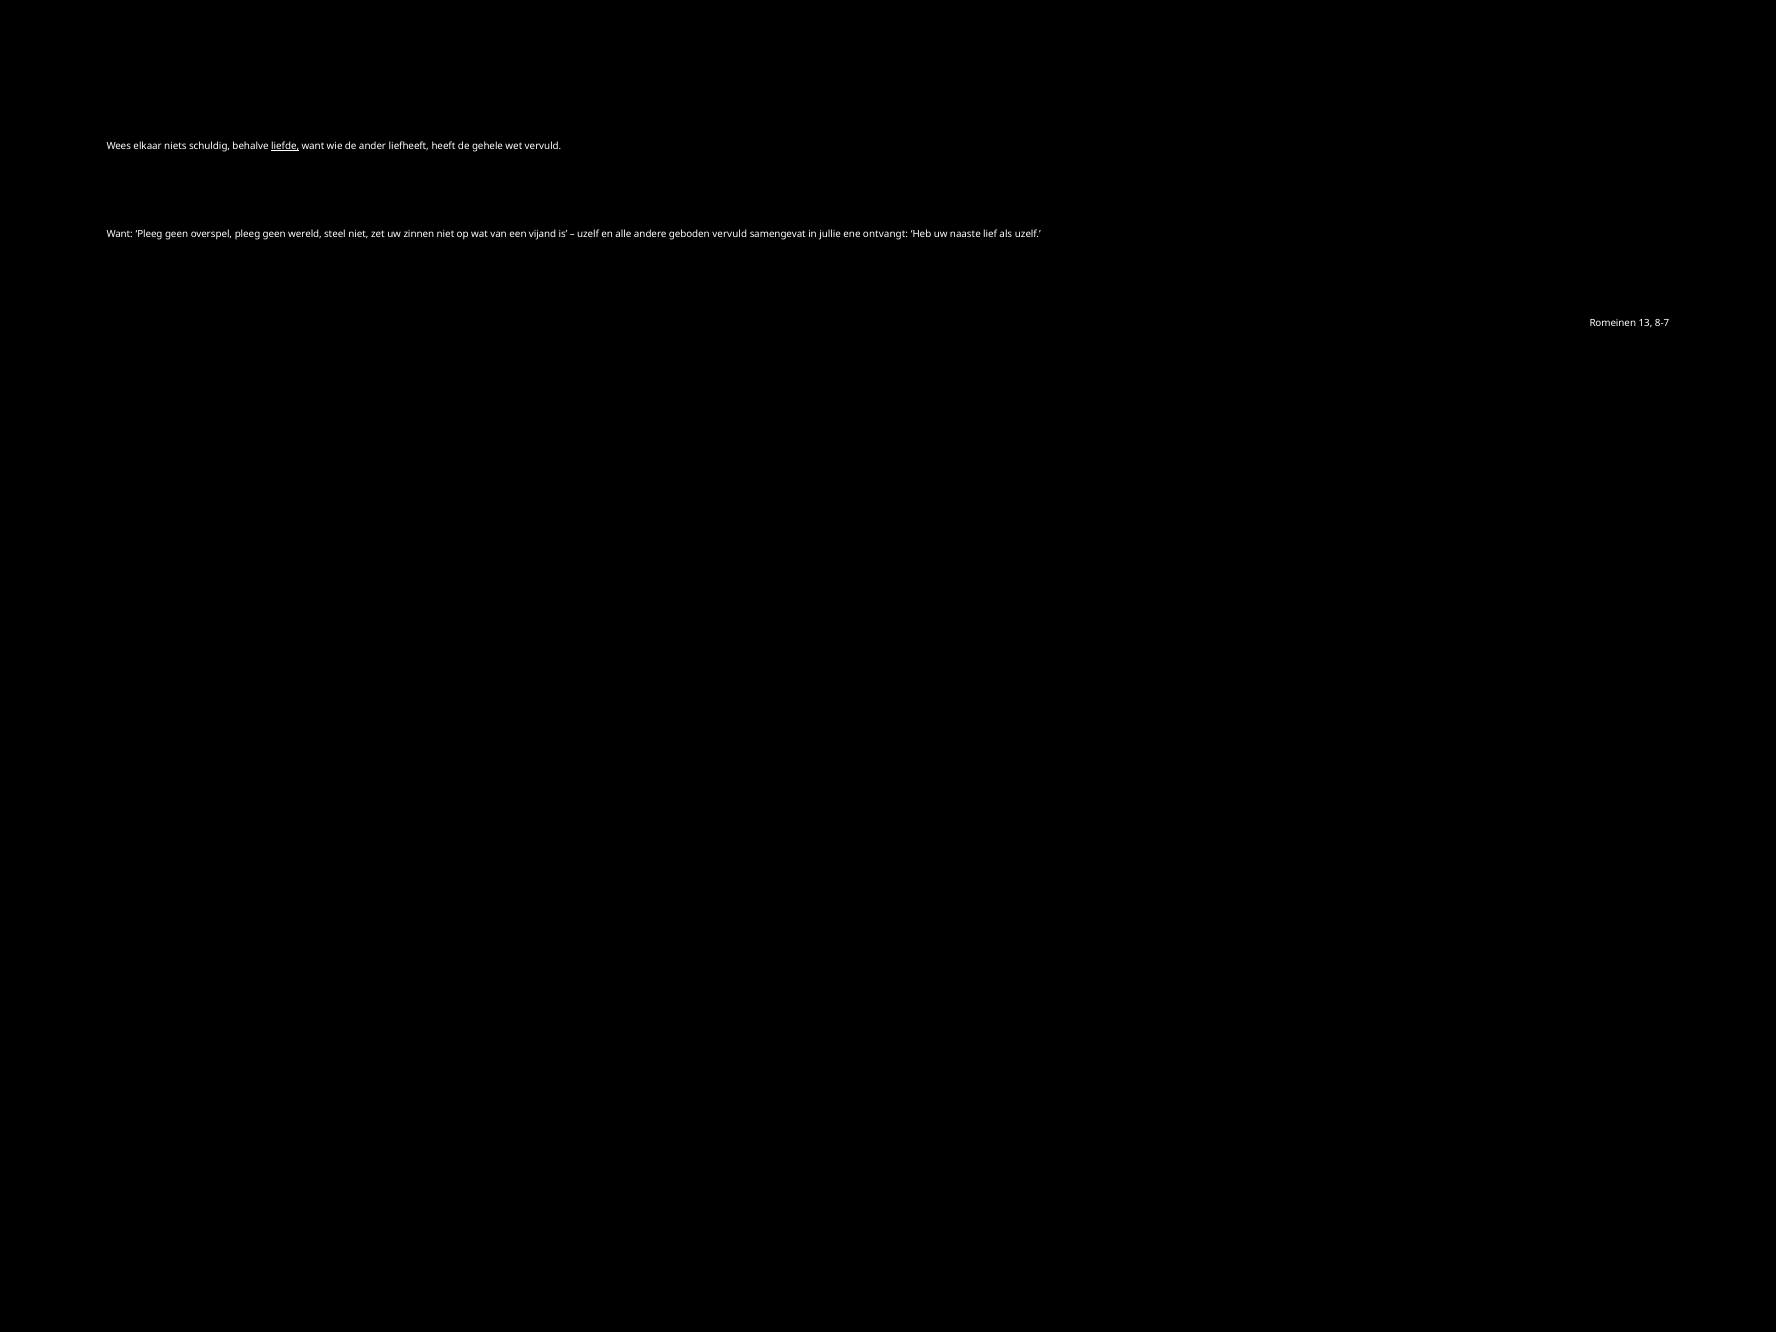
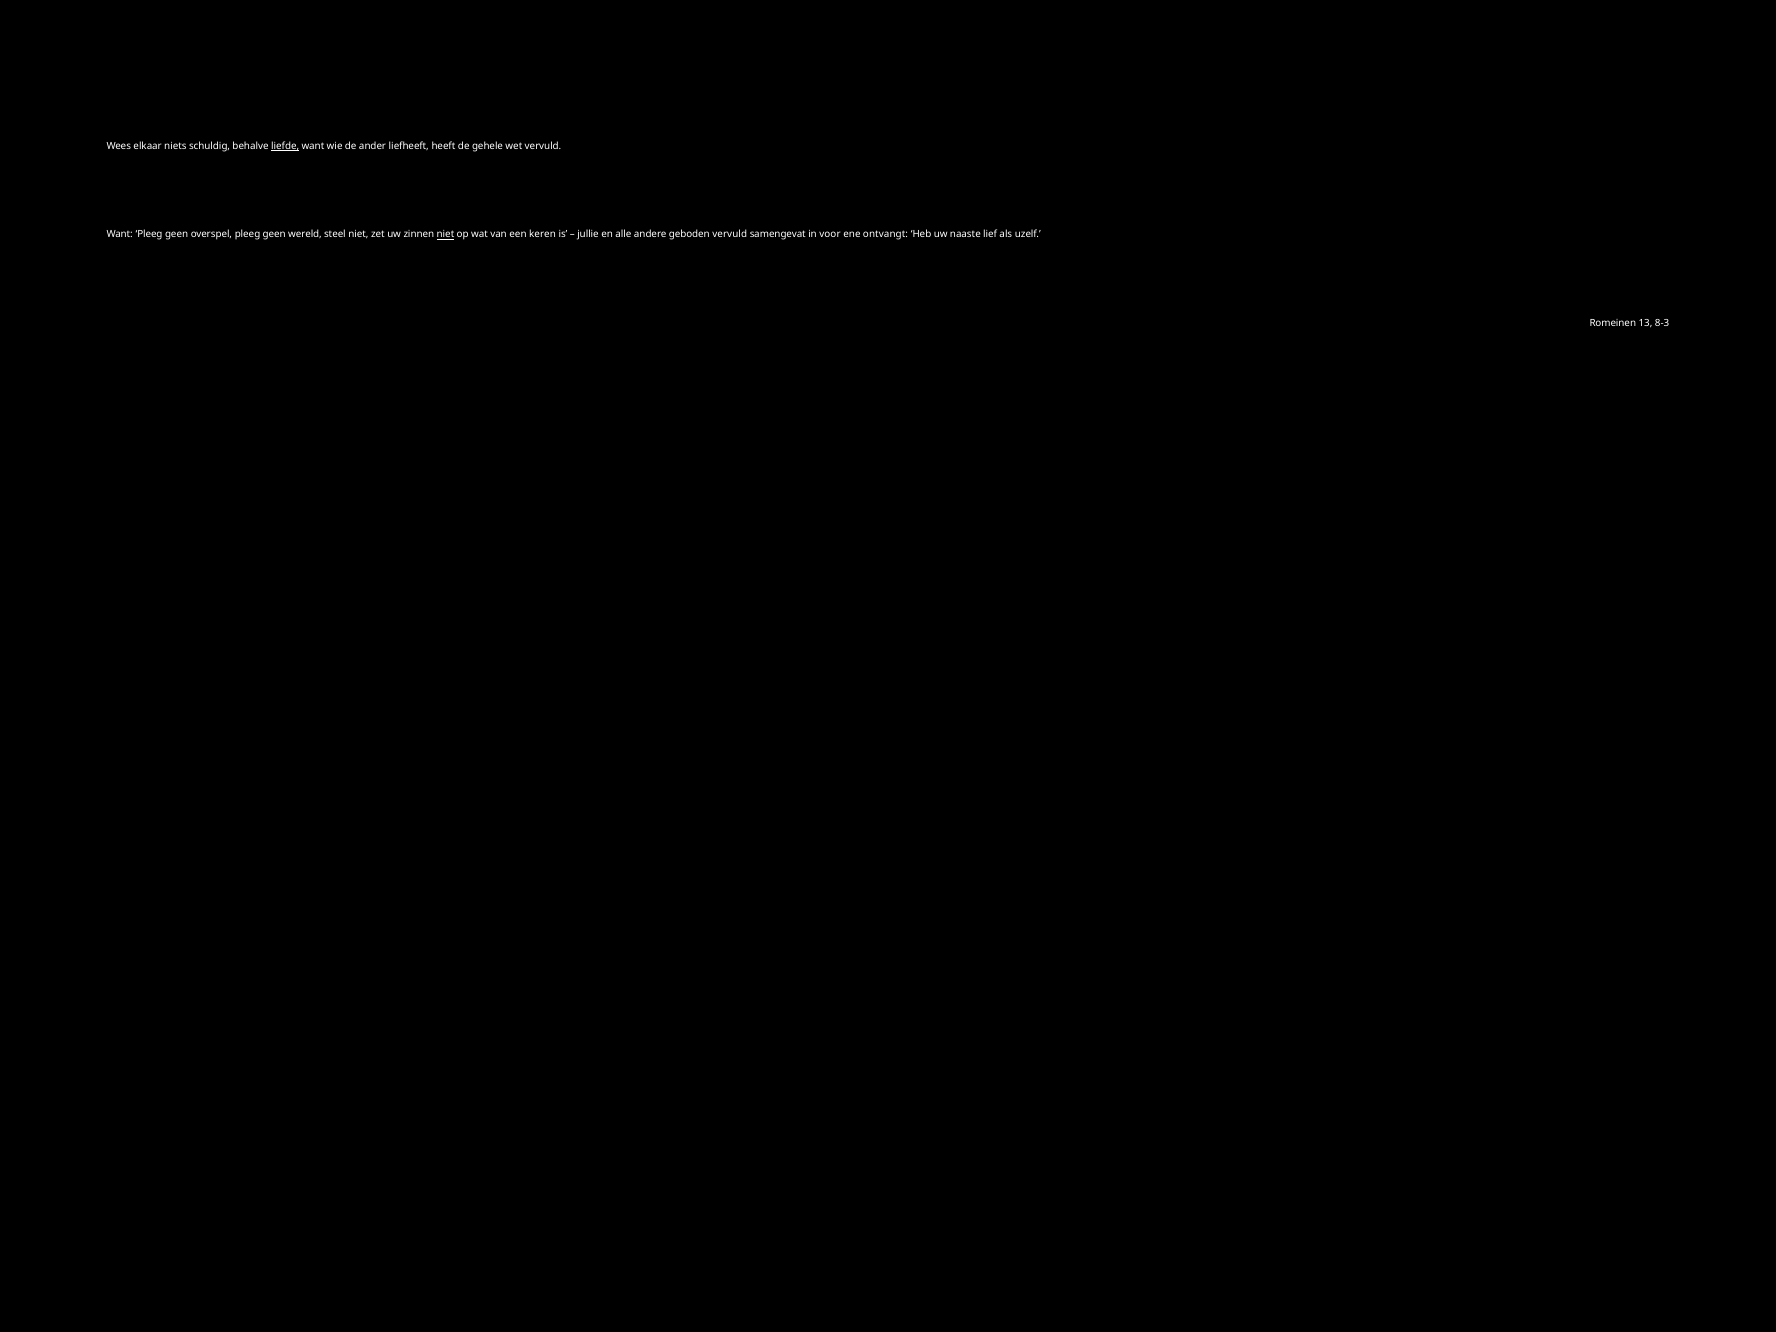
niet at (445, 235) underline: none -> present
vijand: vijand -> keren
uzelf at (588, 235): uzelf -> jullie
jullie: jullie -> voor
8-7: 8-7 -> 8-3
